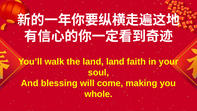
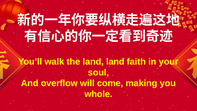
blessing: blessing -> overflow
